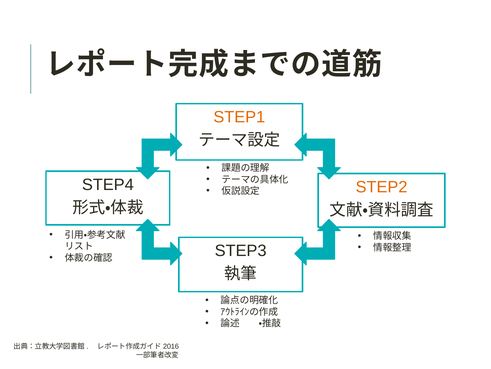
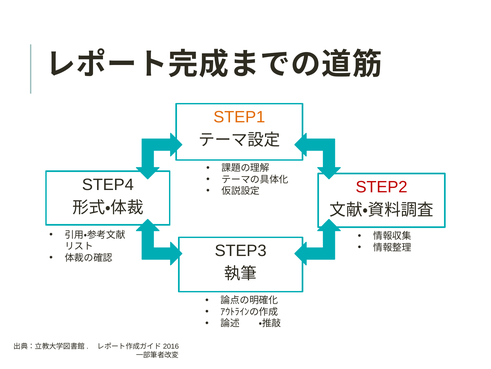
STEP2 colour: orange -> red
